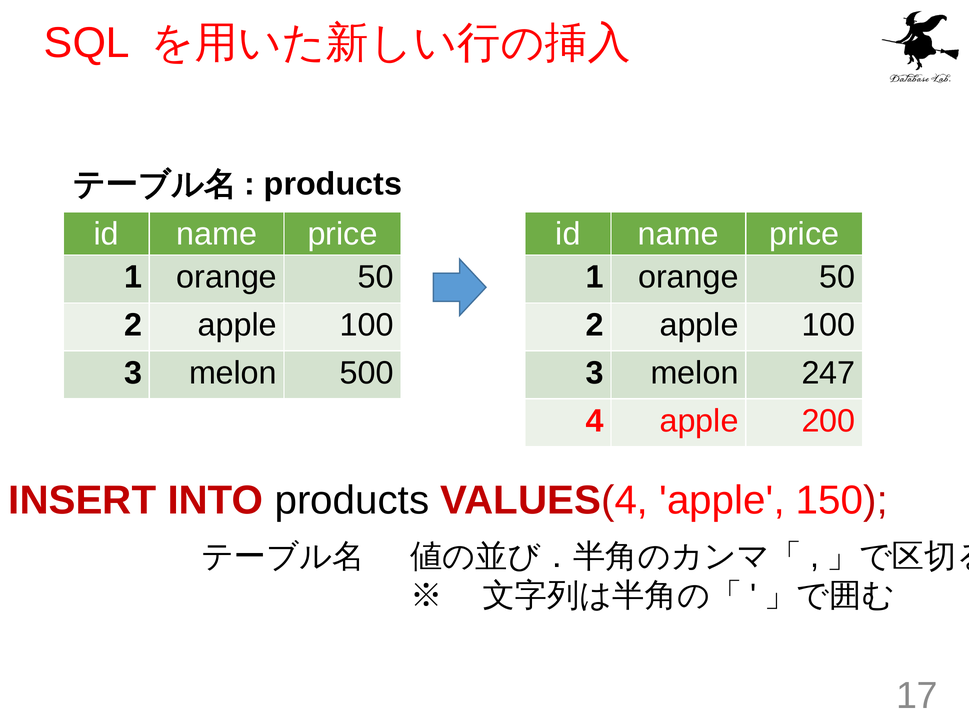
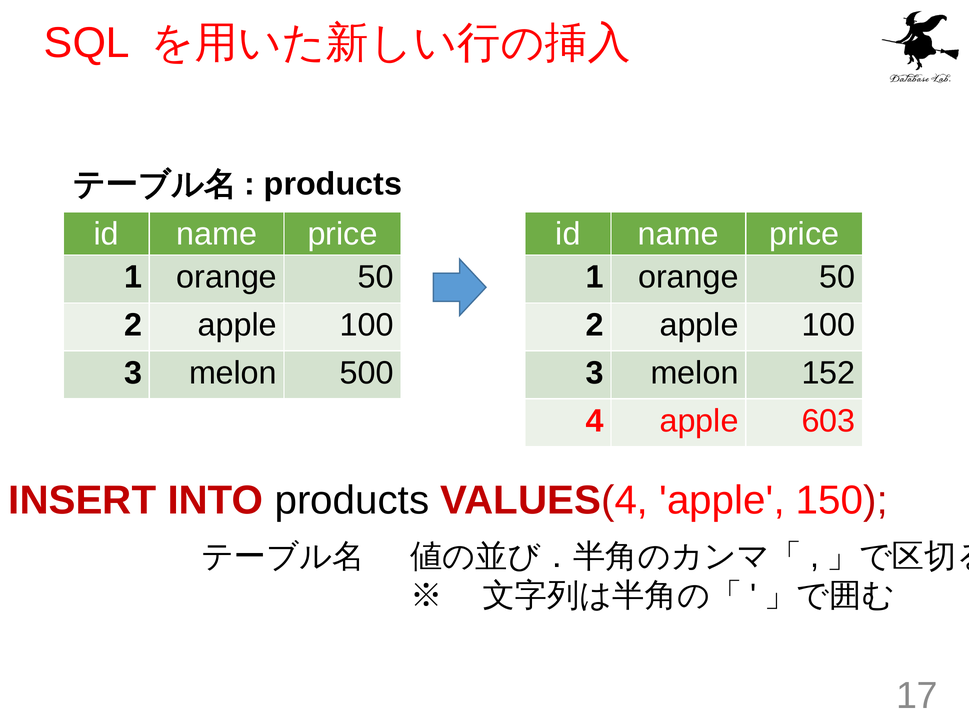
247: 247 -> 152
200: 200 -> 603
